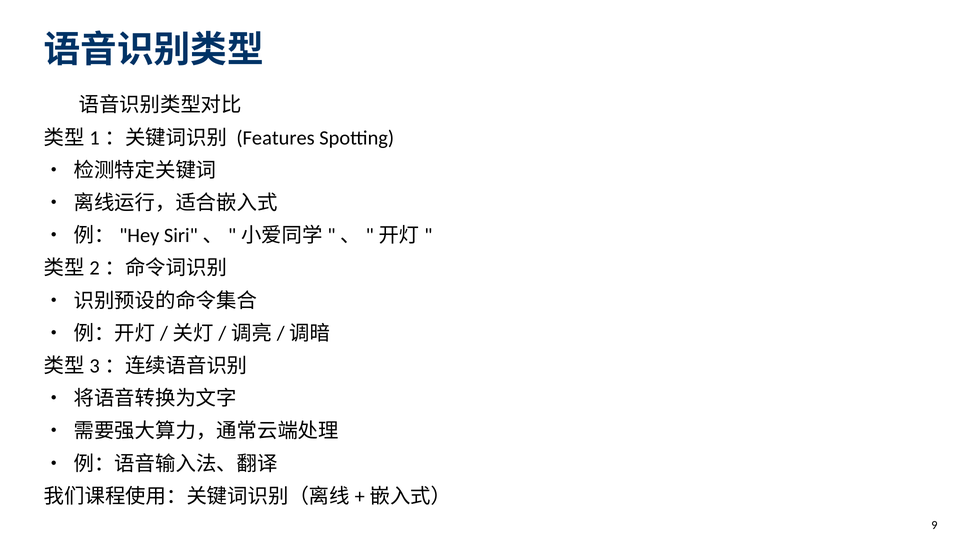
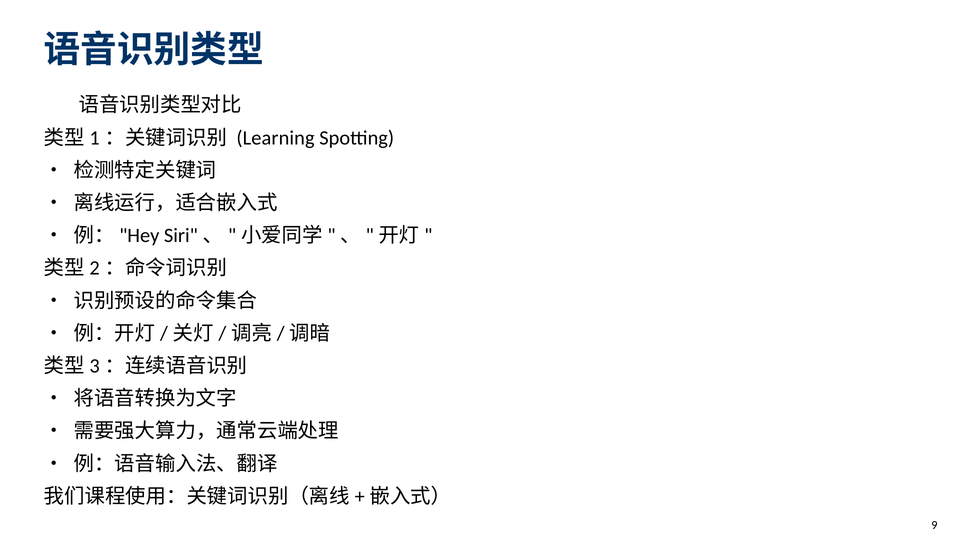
Features: Features -> Learning
